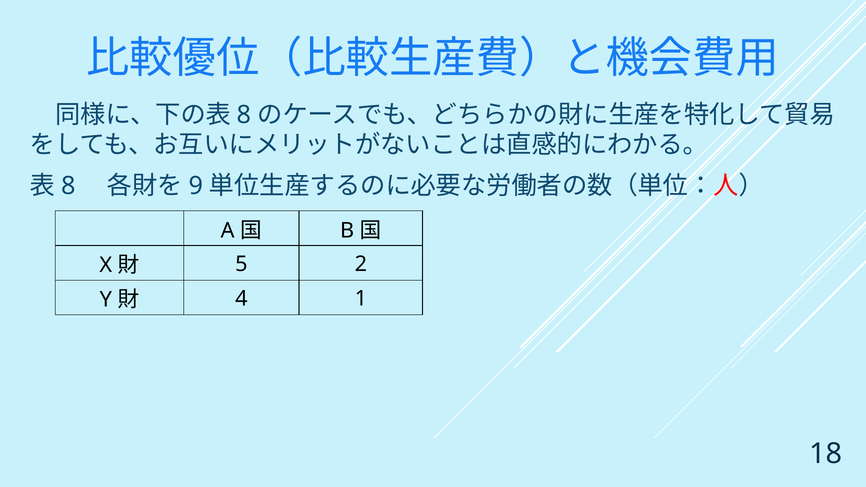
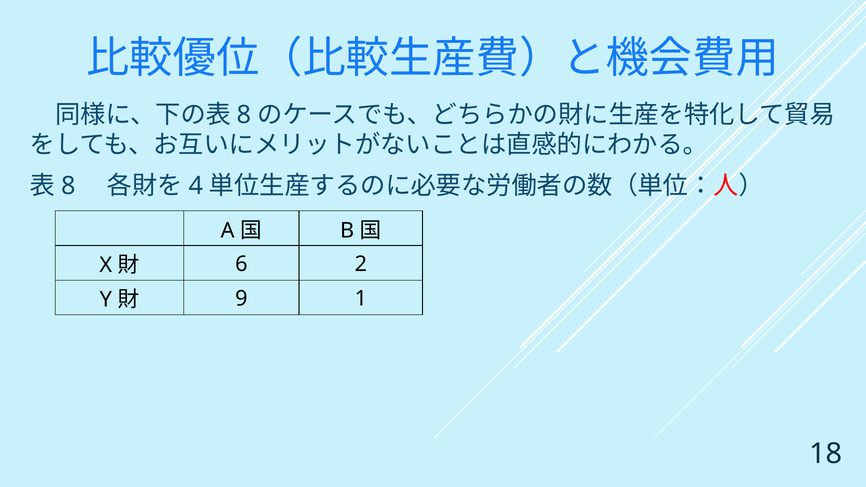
9: 9 -> 4
5: 5 -> 6
4: 4 -> 9
